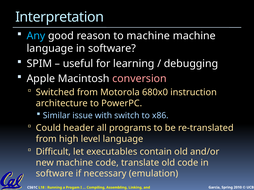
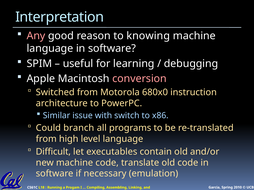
Any colour: light blue -> pink
to machine: machine -> knowing
header: header -> branch
